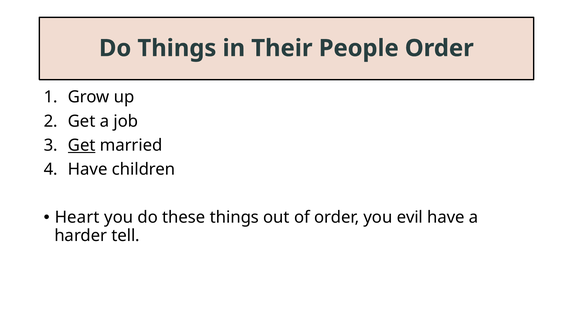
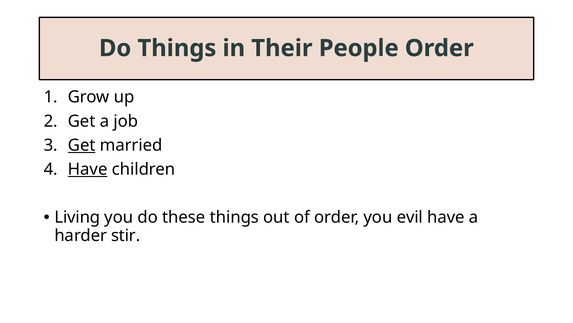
Have at (88, 169) underline: none -> present
Heart: Heart -> Living
tell: tell -> stir
